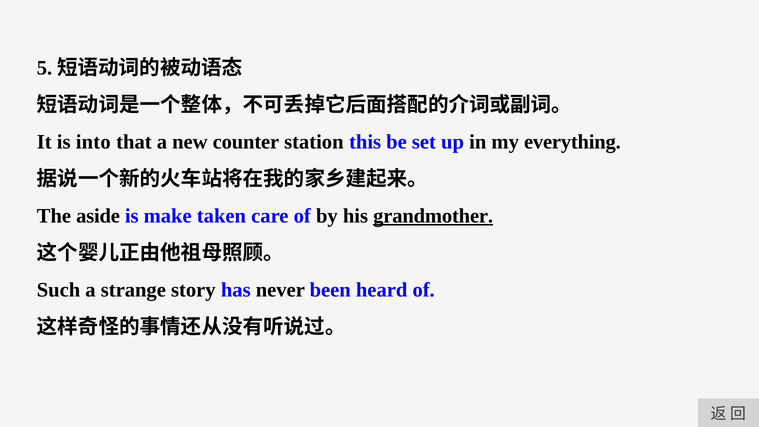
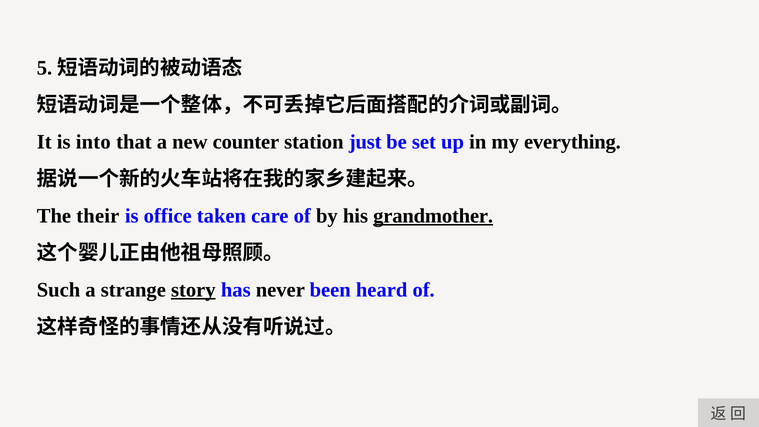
this: this -> just
aside: aside -> their
make: make -> office
story underline: none -> present
